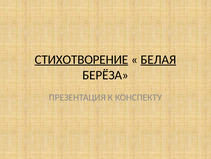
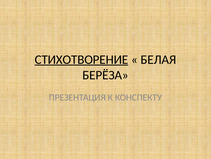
БЕЛАЯ underline: present -> none
